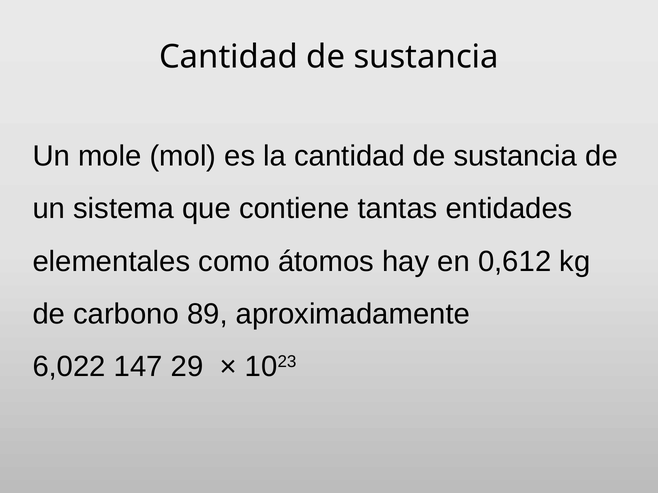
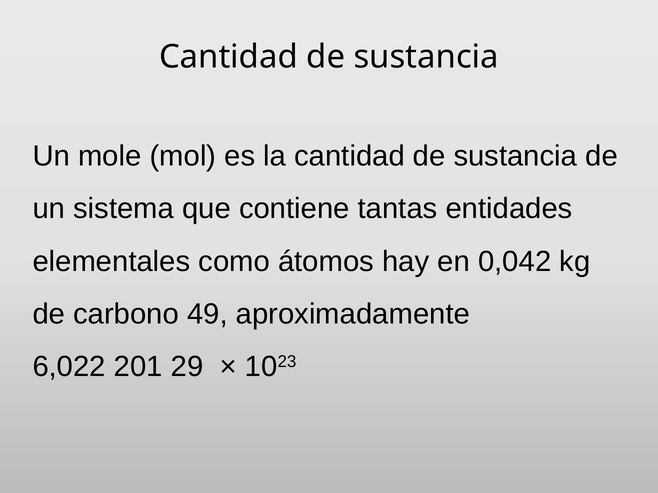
0,612: 0,612 -> 0,042
89: 89 -> 49
147: 147 -> 201
